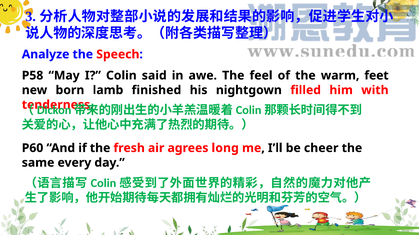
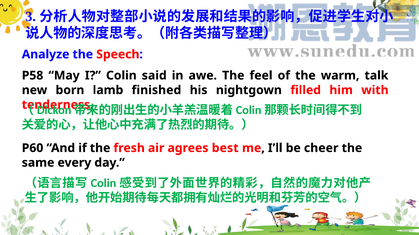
feet: feet -> talk
long: long -> best
